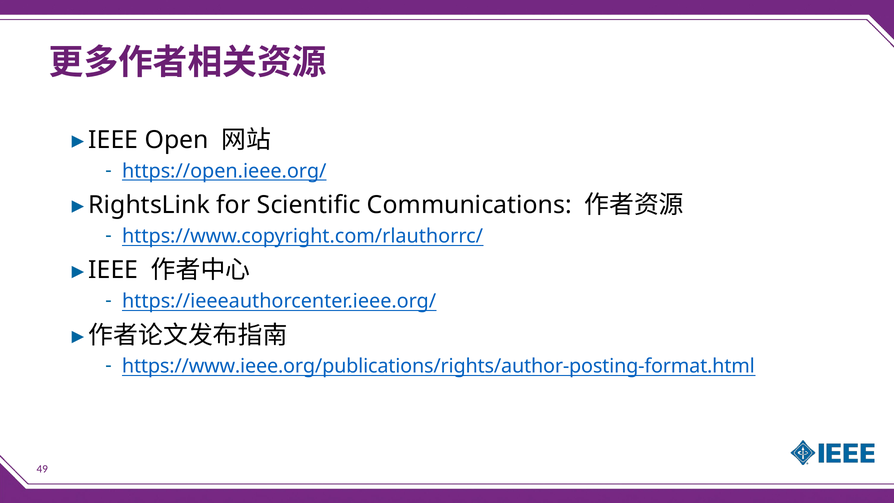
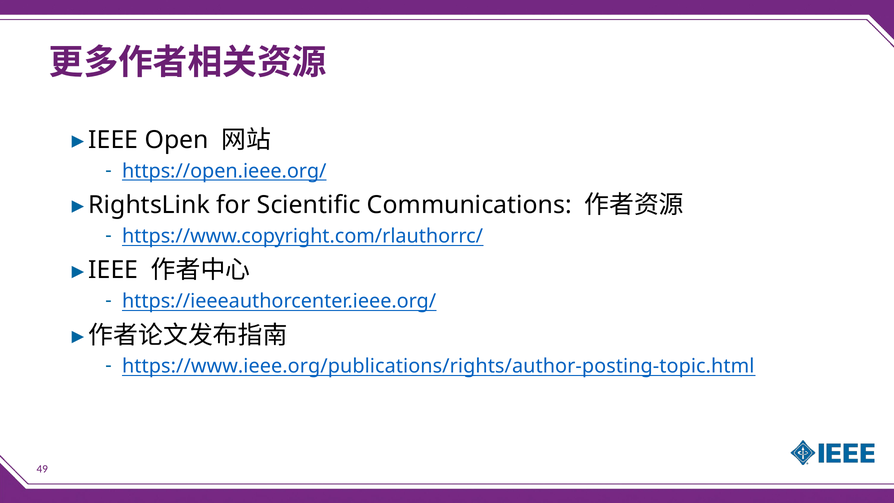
https://www.ieee.org/publications/rights/author-posting-format.html: https://www.ieee.org/publications/rights/author-posting-format.html -> https://www.ieee.org/publications/rights/author-posting-topic.html
